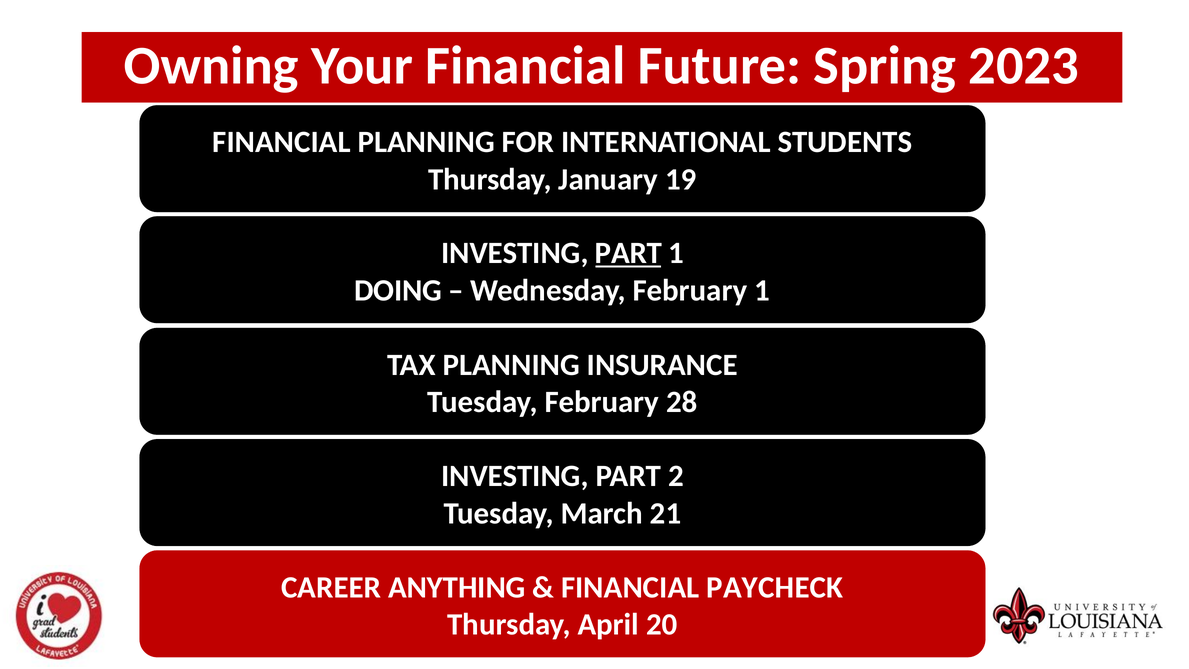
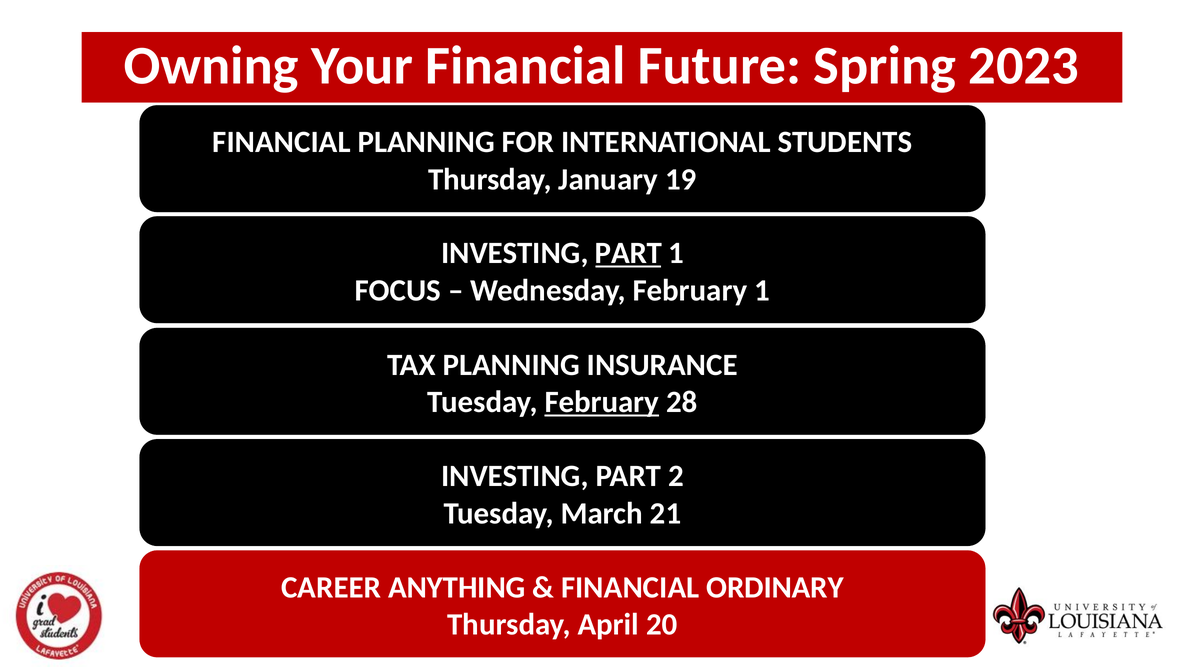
DOING: DOING -> FOCUS
February at (602, 402) underline: none -> present
PAYCHECK: PAYCHECK -> ORDINARY
